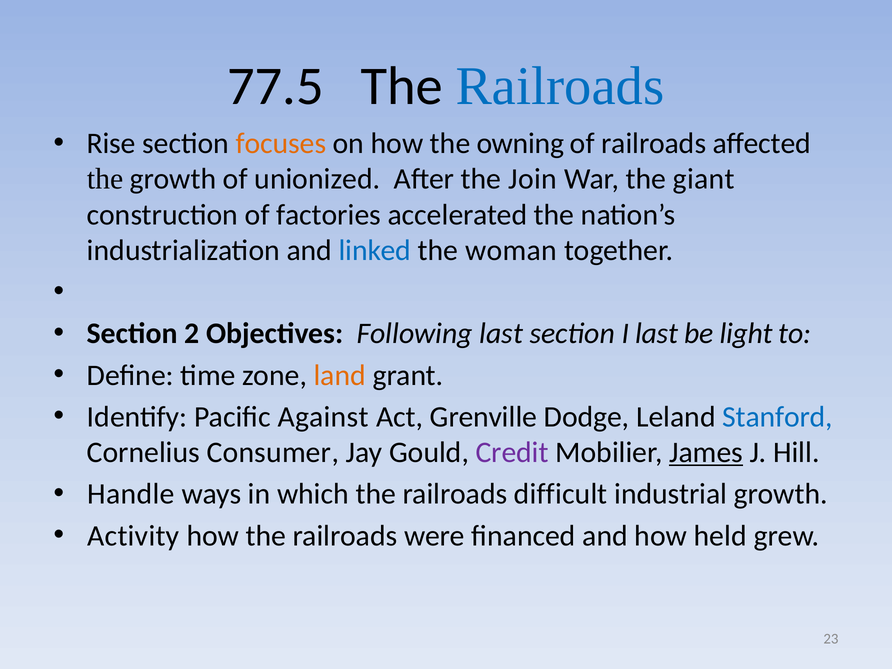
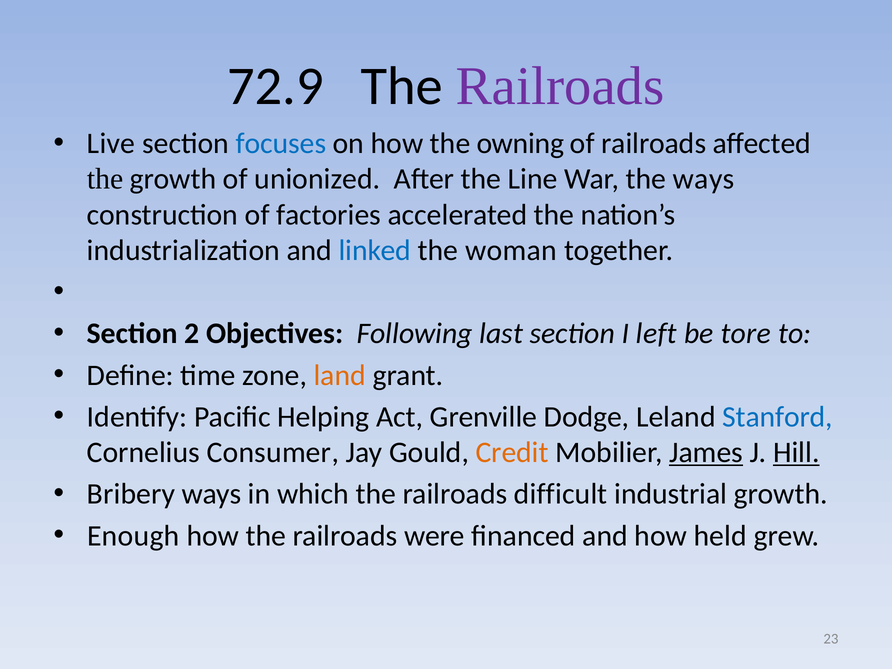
77.5: 77.5 -> 72.9
Railroads at (560, 86) colour: blue -> purple
Rise: Rise -> Live
focuses colour: orange -> blue
Join: Join -> Line
the giant: giant -> ways
I last: last -> left
light: light -> tore
Against: Against -> Helping
Credit colour: purple -> orange
Hill underline: none -> present
Handle: Handle -> Bribery
Activity: Activity -> Enough
